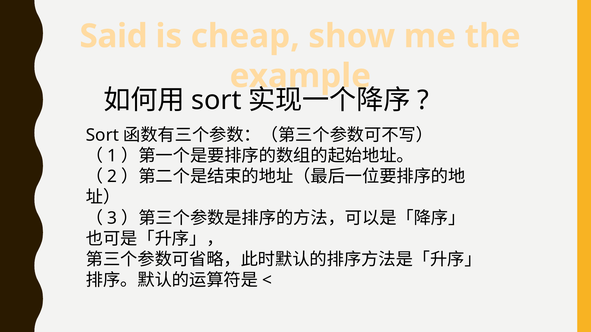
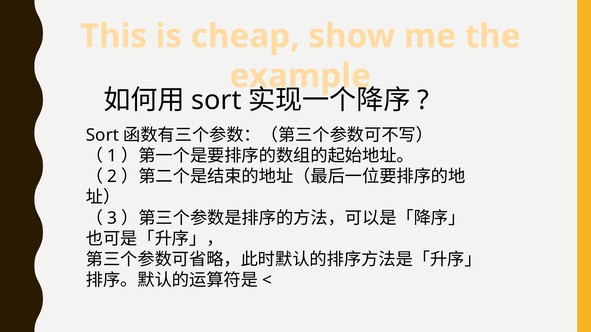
Said: Said -> This
